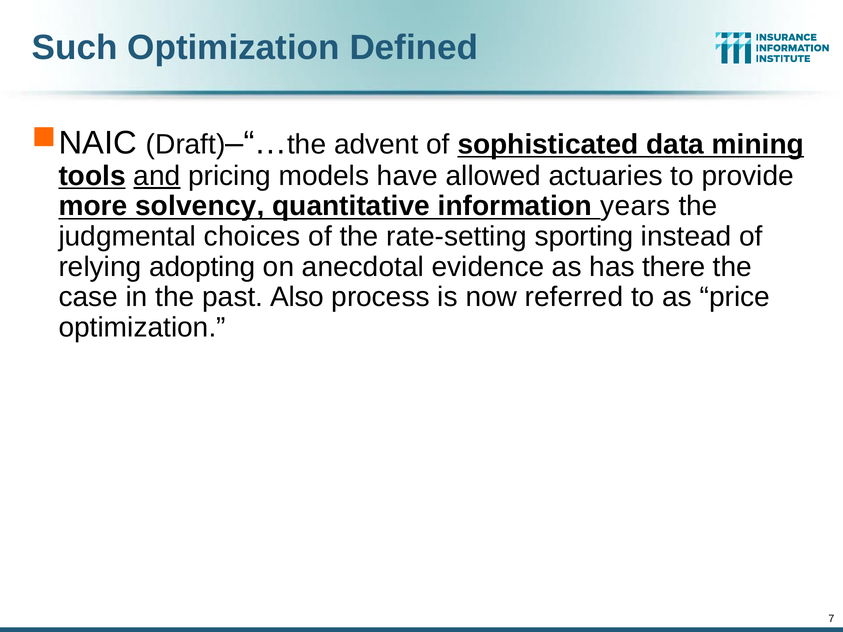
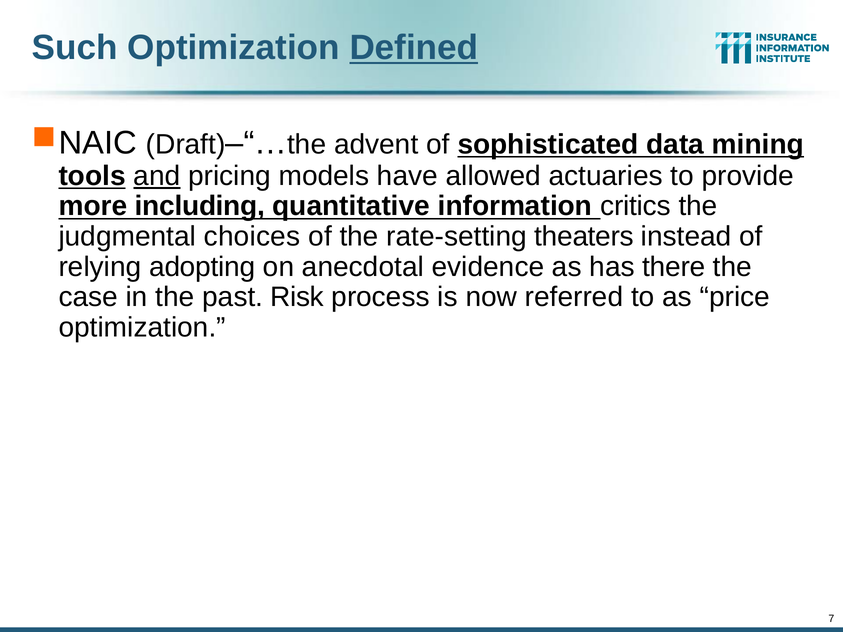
Defined underline: none -> present
solvency: solvency -> including
years: years -> critics
sporting: sporting -> theaters
Also: Also -> Risk
